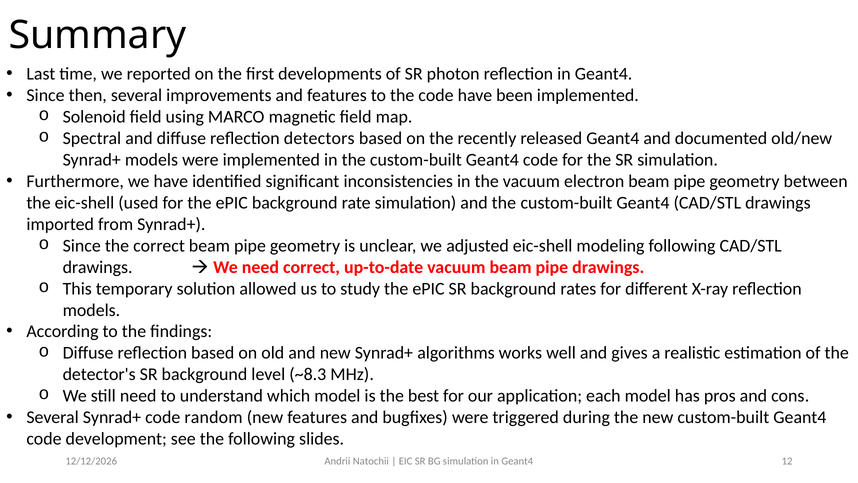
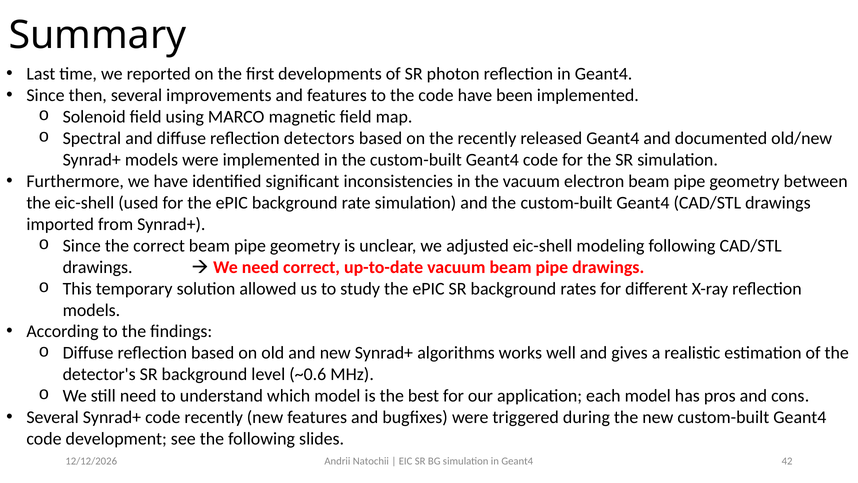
~8.3: ~8.3 -> ~0.6
code random: random -> recently
12: 12 -> 42
